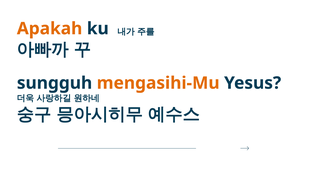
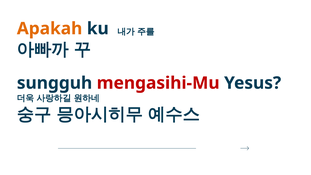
mengasihi-Mu colour: orange -> red
